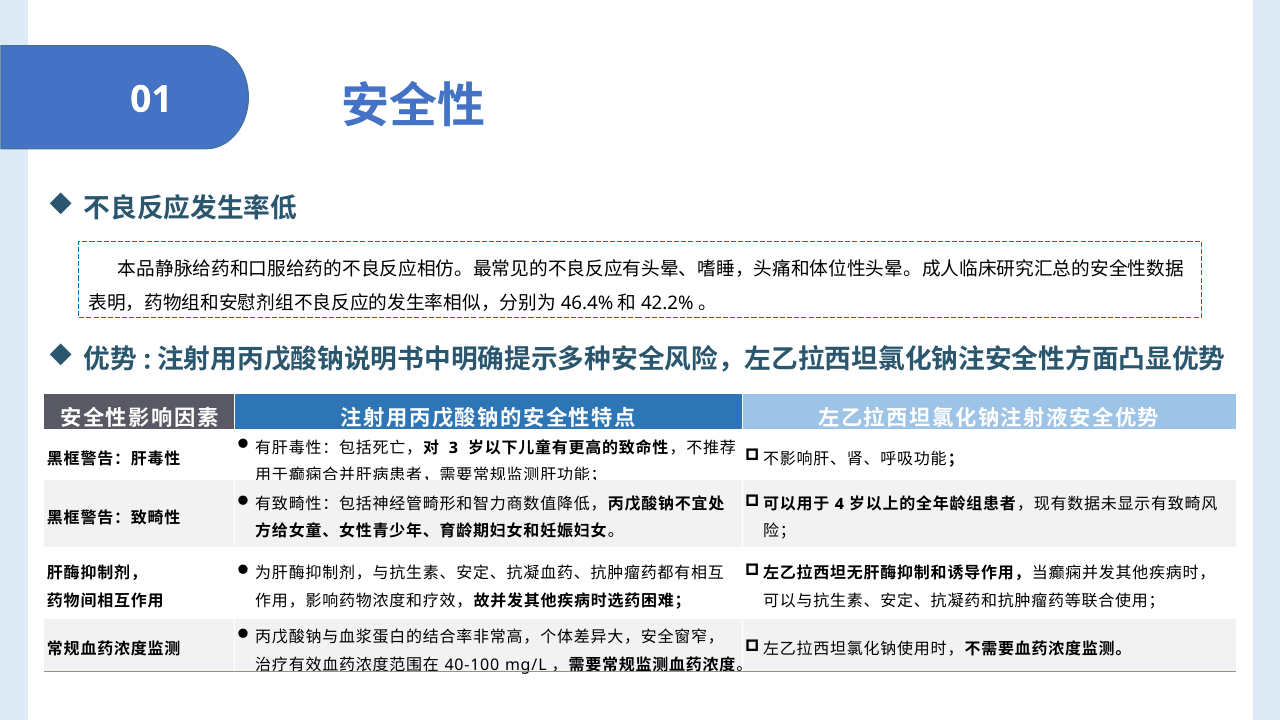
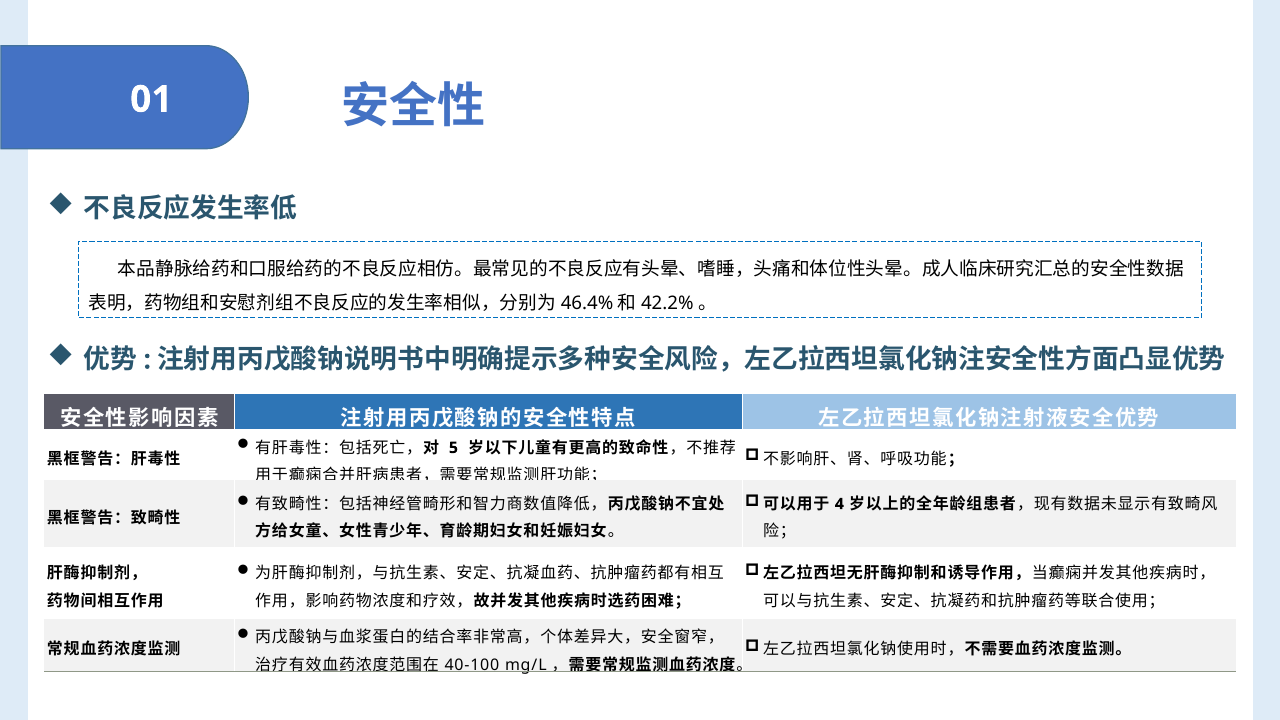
3: 3 -> 5
